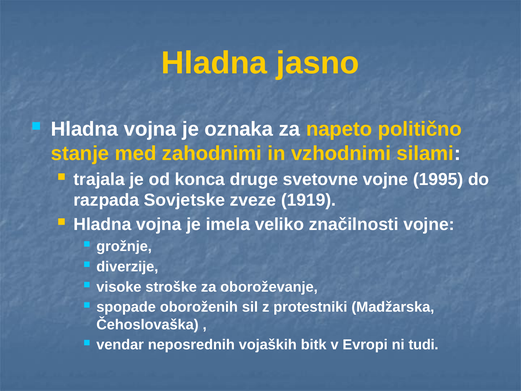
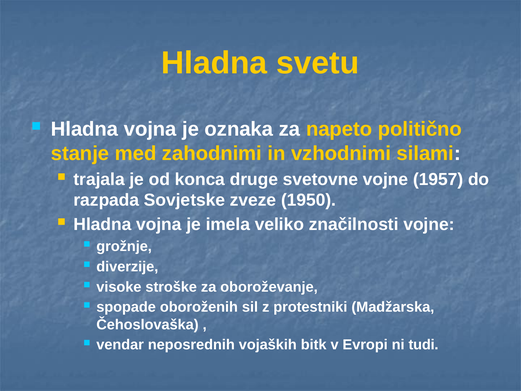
jasno: jasno -> svetu
1995: 1995 -> 1957
1919: 1919 -> 1950
